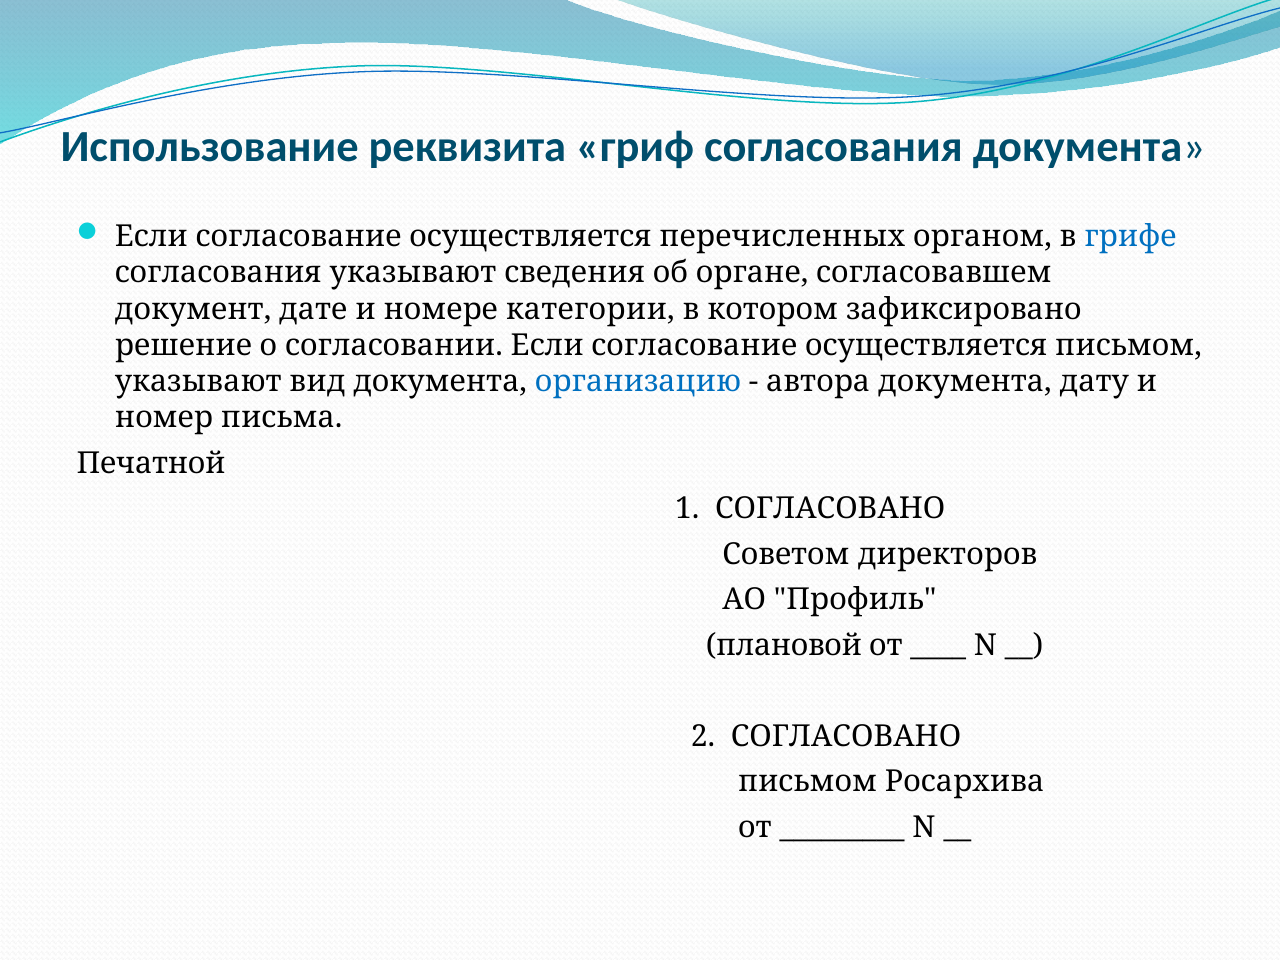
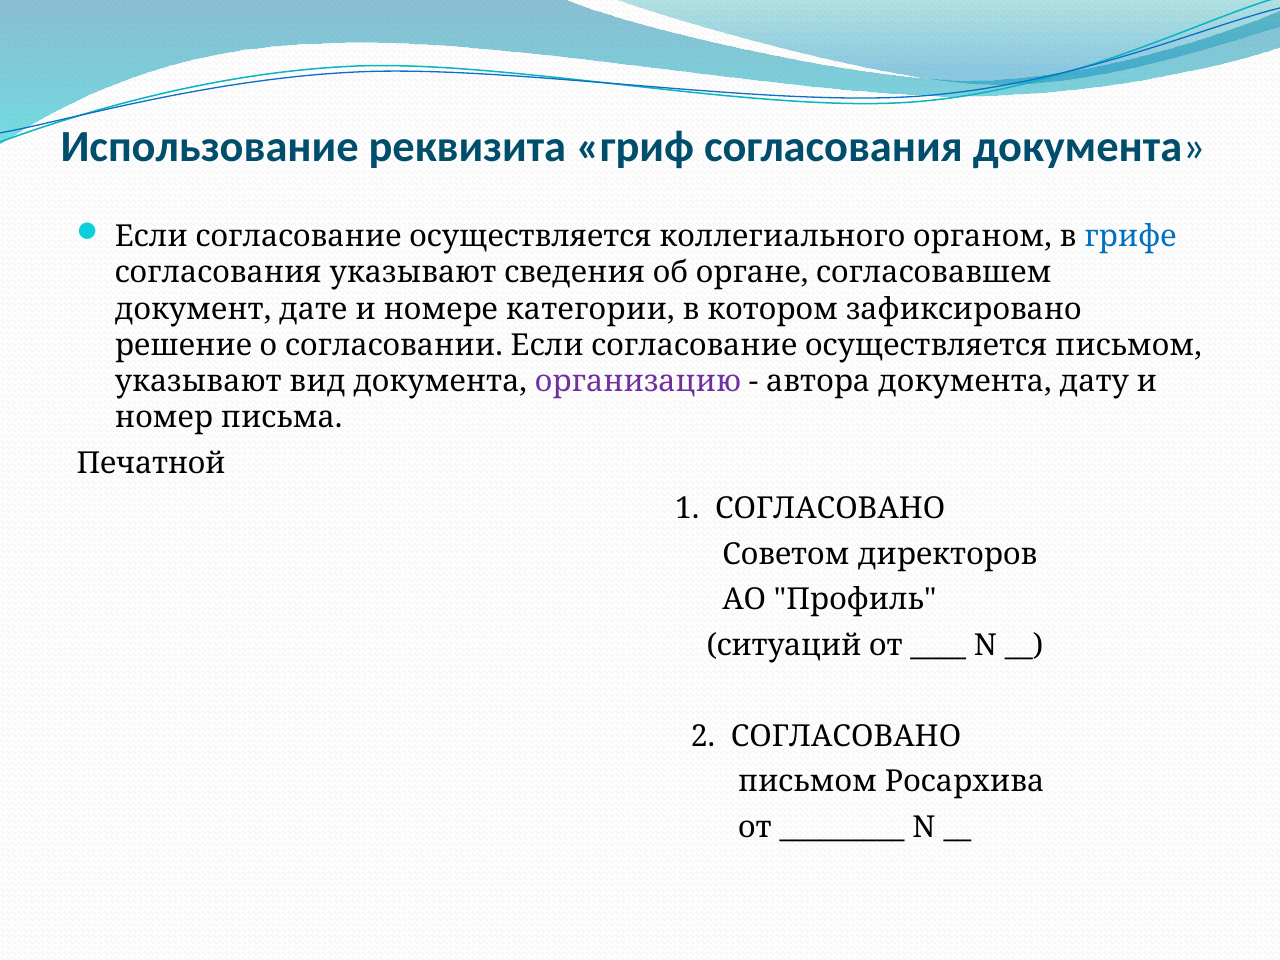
перечисленных: перечисленных -> коллегиального
организацию colour: blue -> purple
плановой: плановой -> ситуаций
